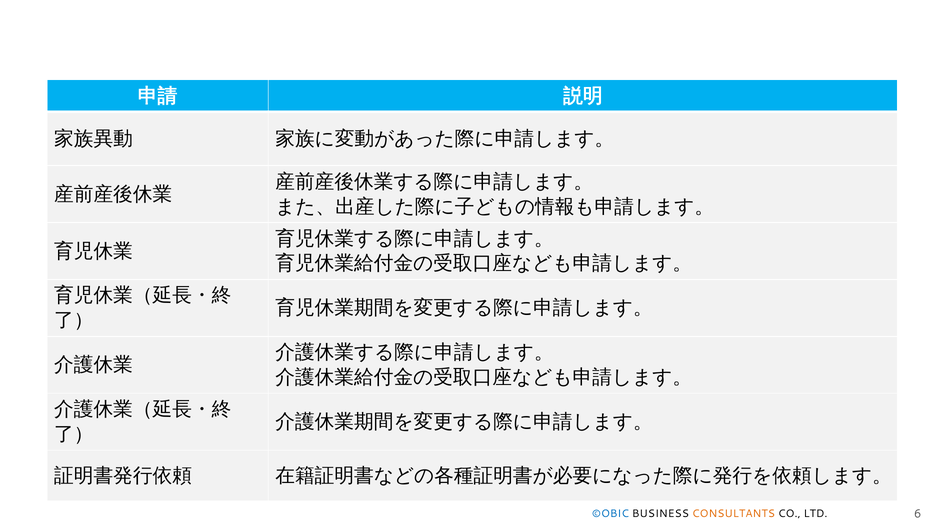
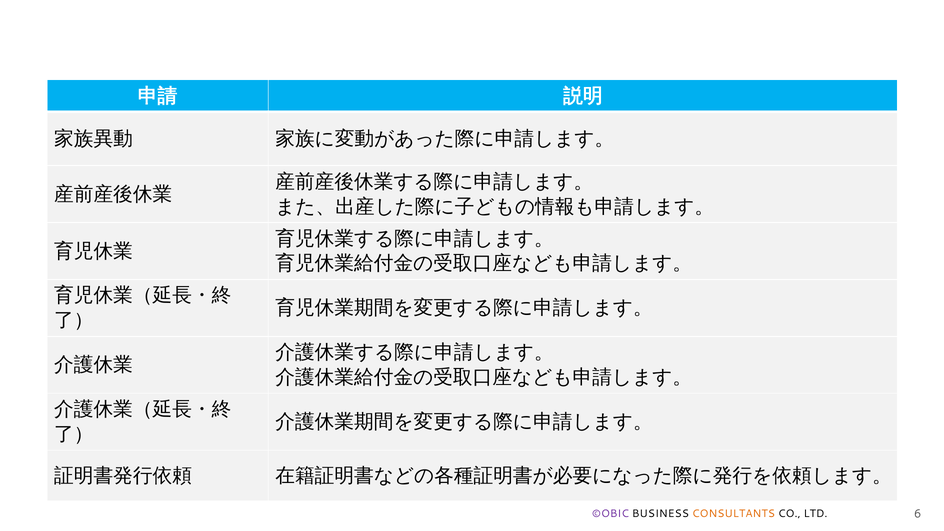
©OBIC colour: blue -> purple
